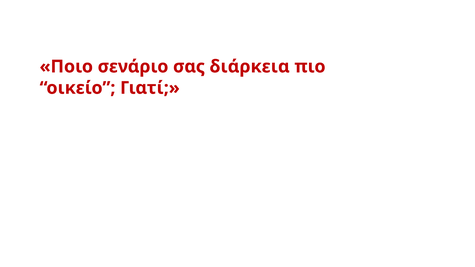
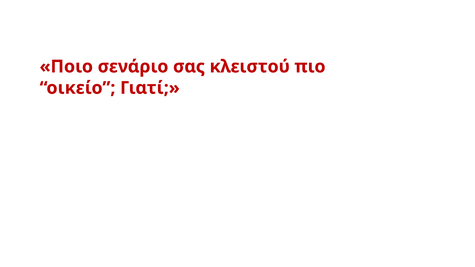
διάρκεια: διάρκεια -> κλειστού
